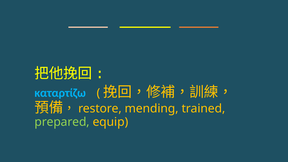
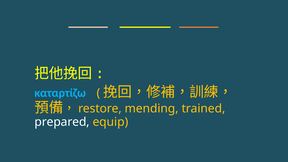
prepared colour: light green -> white
